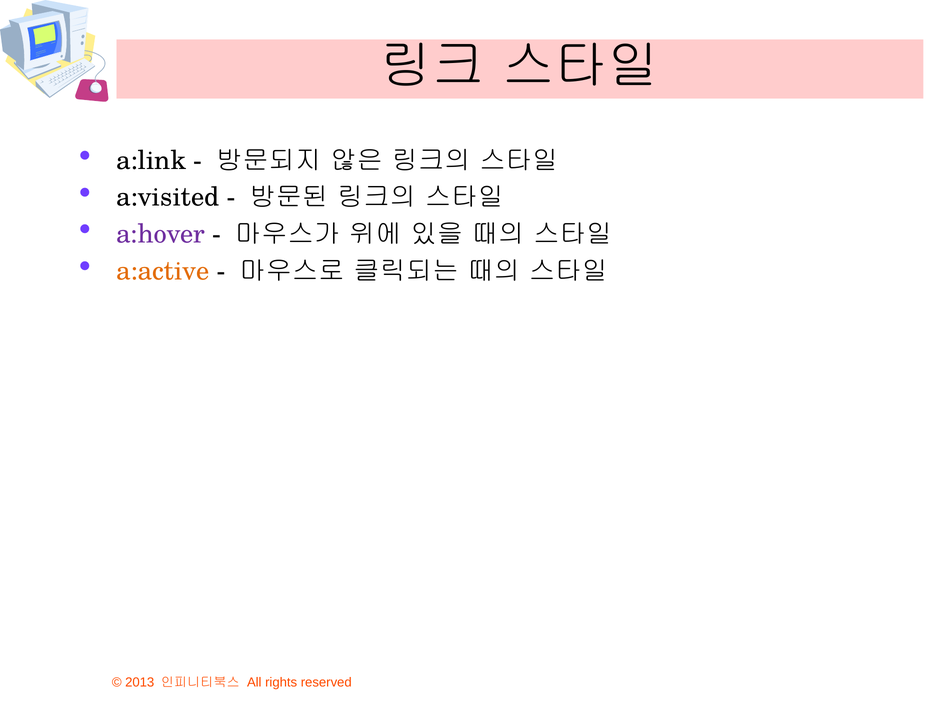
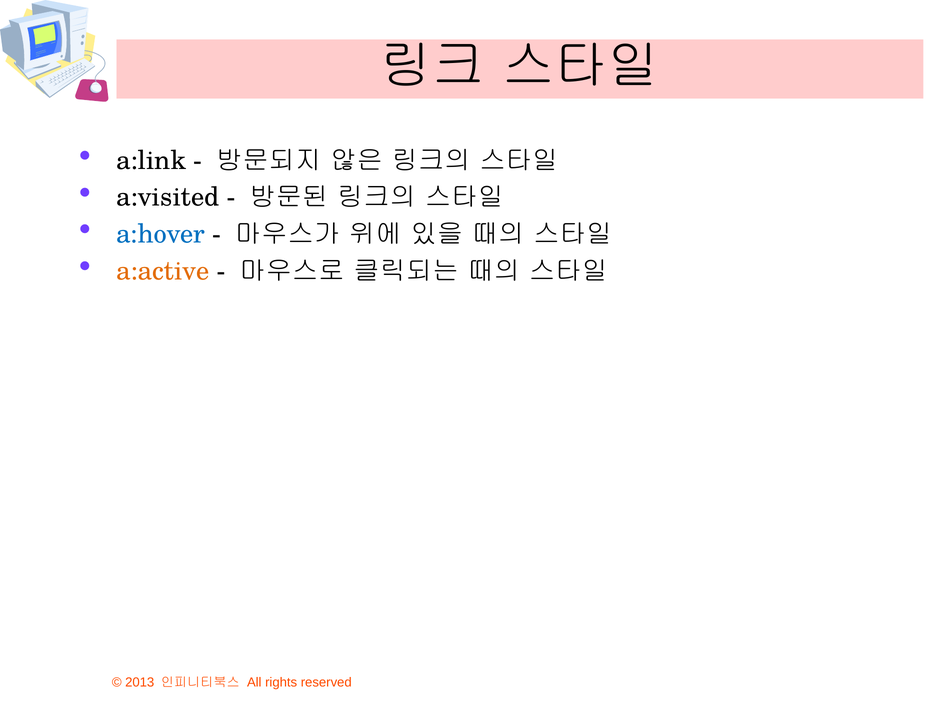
a:hover colour: purple -> blue
